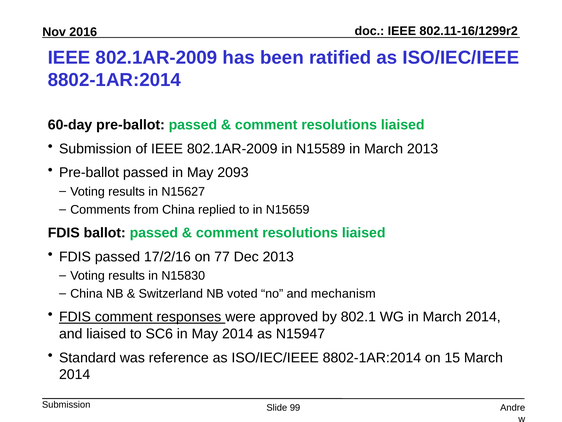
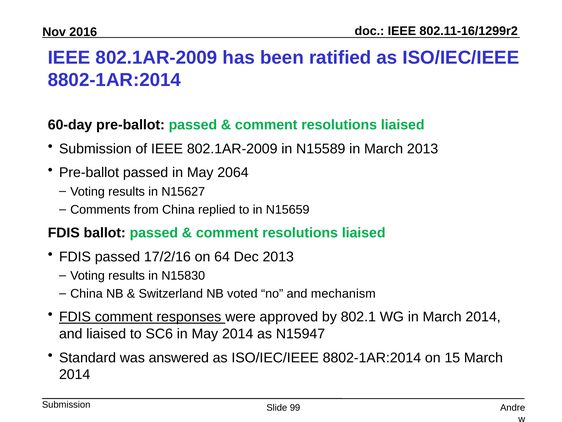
2093: 2093 -> 2064
77: 77 -> 64
reference: reference -> answered
